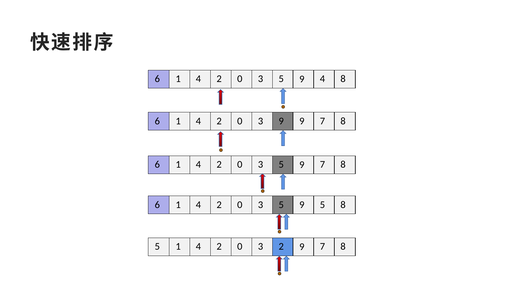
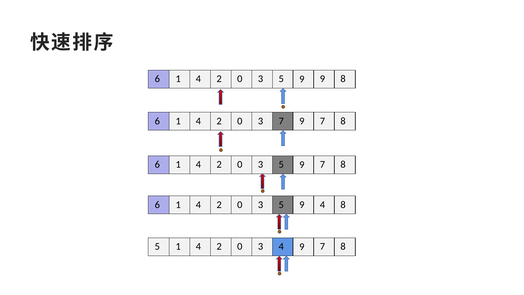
9 4: 4 -> 9
3 9: 9 -> 7
9 5: 5 -> 4
3 2: 2 -> 4
